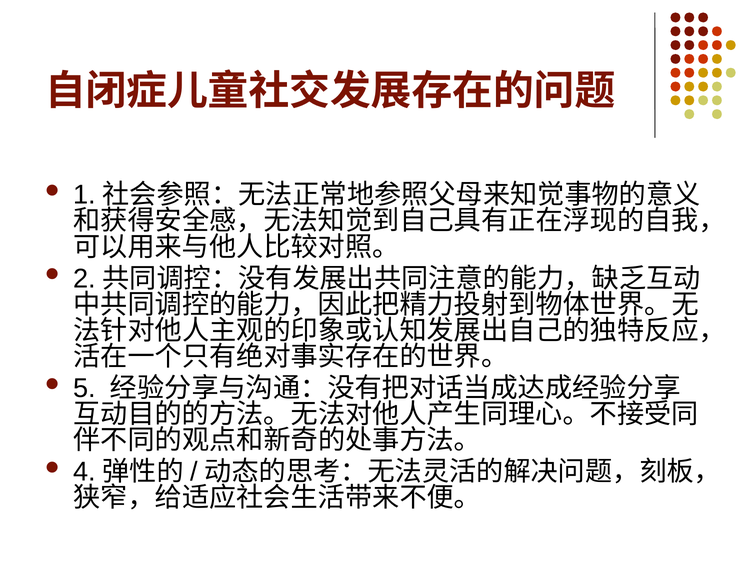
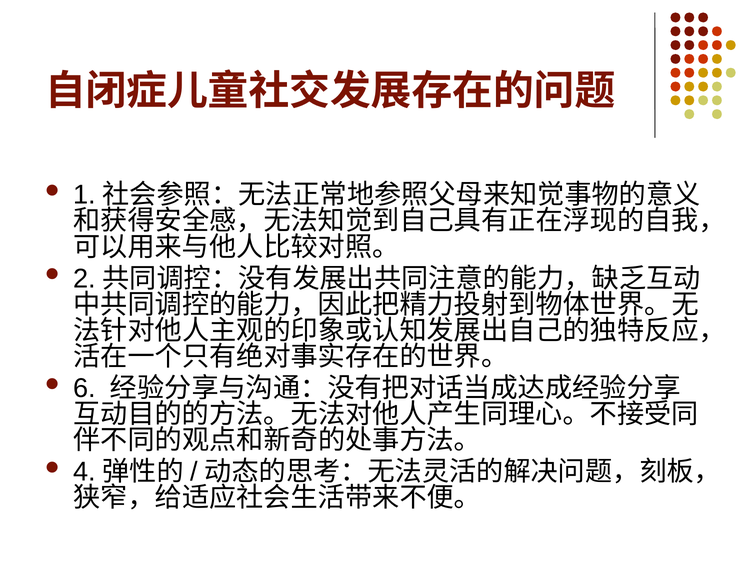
5: 5 -> 6
